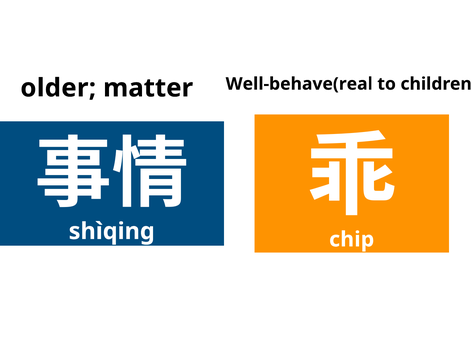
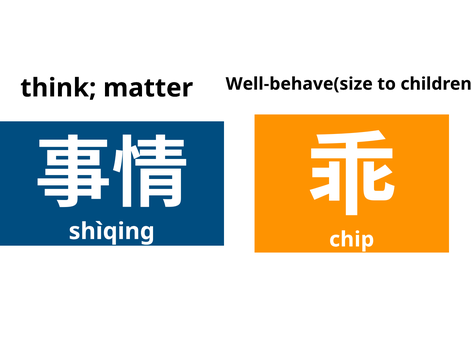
Well-behave(real: Well-behave(real -> Well-behave(size
older: older -> think
